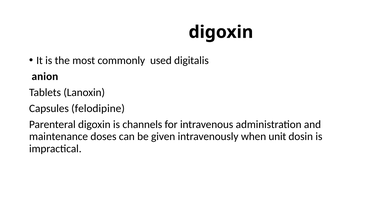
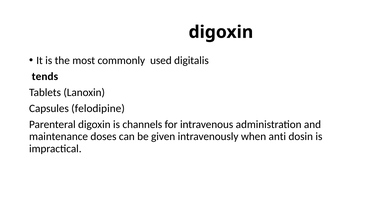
anion: anion -> tends
unit: unit -> anti
